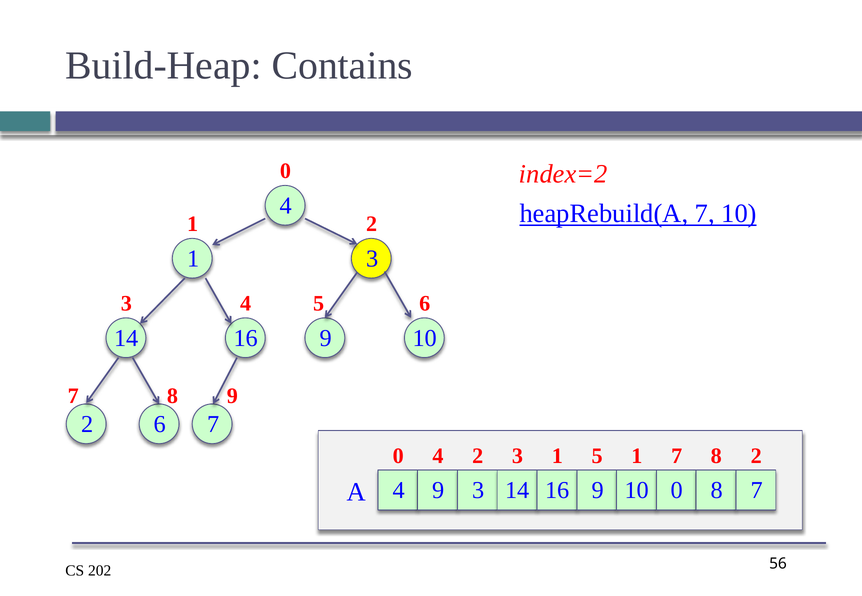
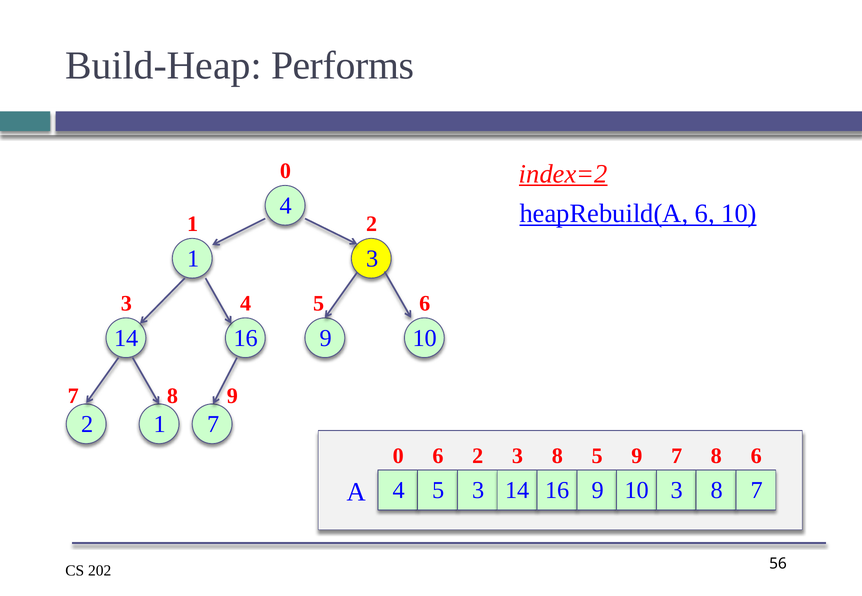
Contains: Contains -> Performs
index=2 underline: none -> present
heapRebuild(A 7: 7 -> 6
2 6: 6 -> 1
0 4: 4 -> 6
3 1: 1 -> 8
1 at (637, 456): 1 -> 9
2 at (756, 456): 2 -> 6
9 at (439, 491): 9 -> 5
3 0: 0 -> 3
